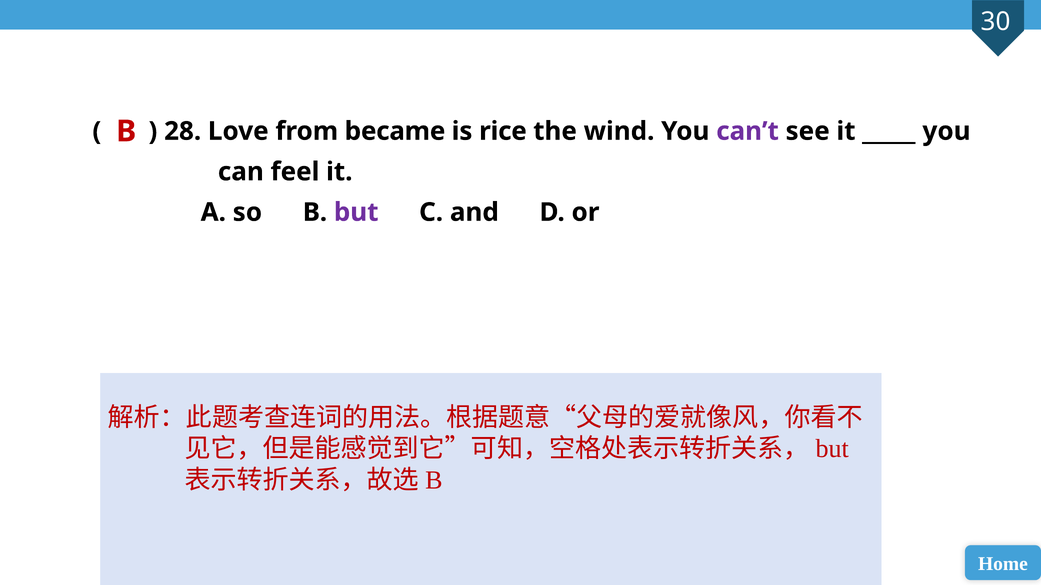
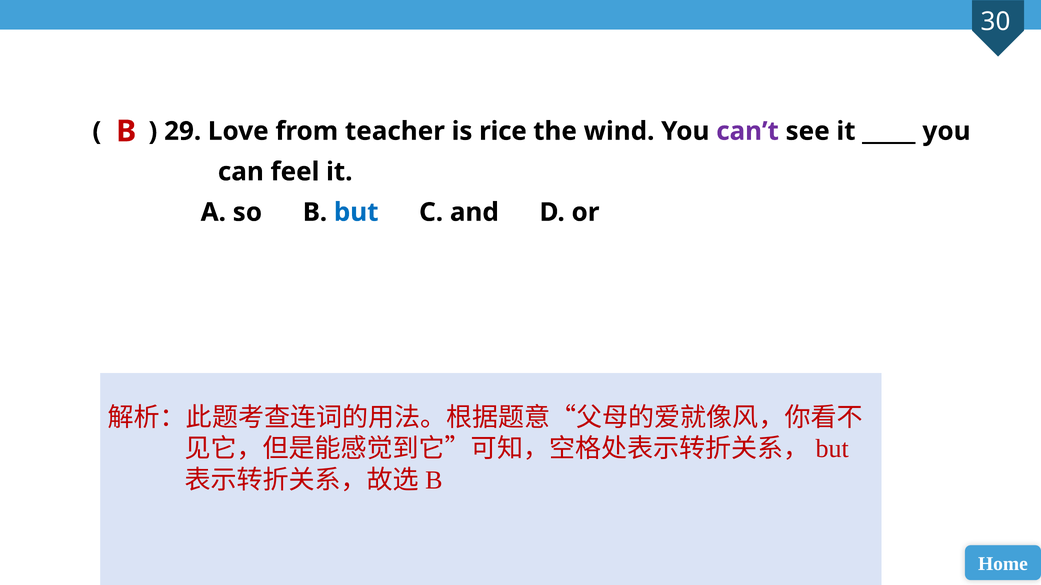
28: 28 -> 29
became: became -> teacher
but colour: purple -> blue
